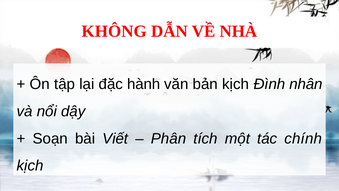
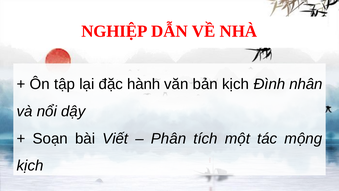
KHÔNG: KHÔNG -> NGHIỆP
chính: chính -> mộng
